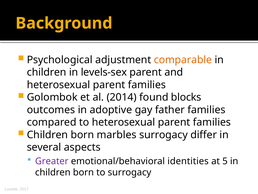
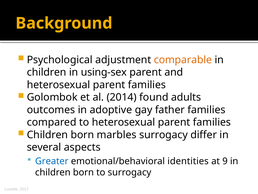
levels-sex: levels-sex -> using-sex
blocks: blocks -> adults
Greater colour: purple -> blue
5: 5 -> 9
